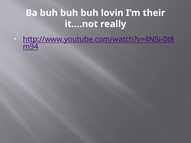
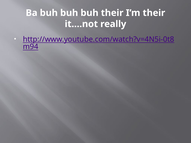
buh lovin: lovin -> their
